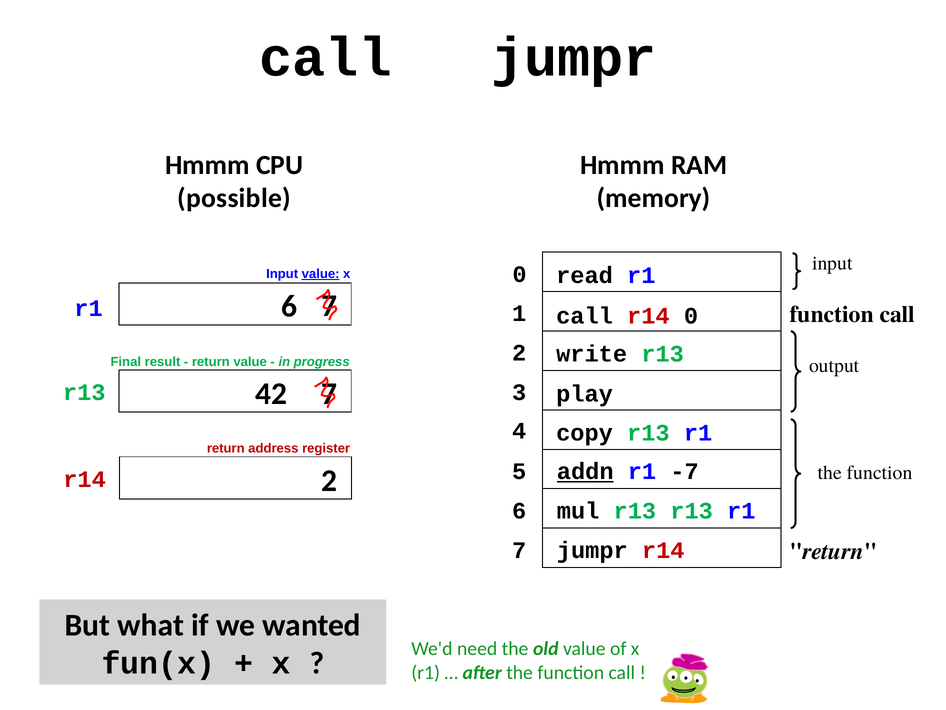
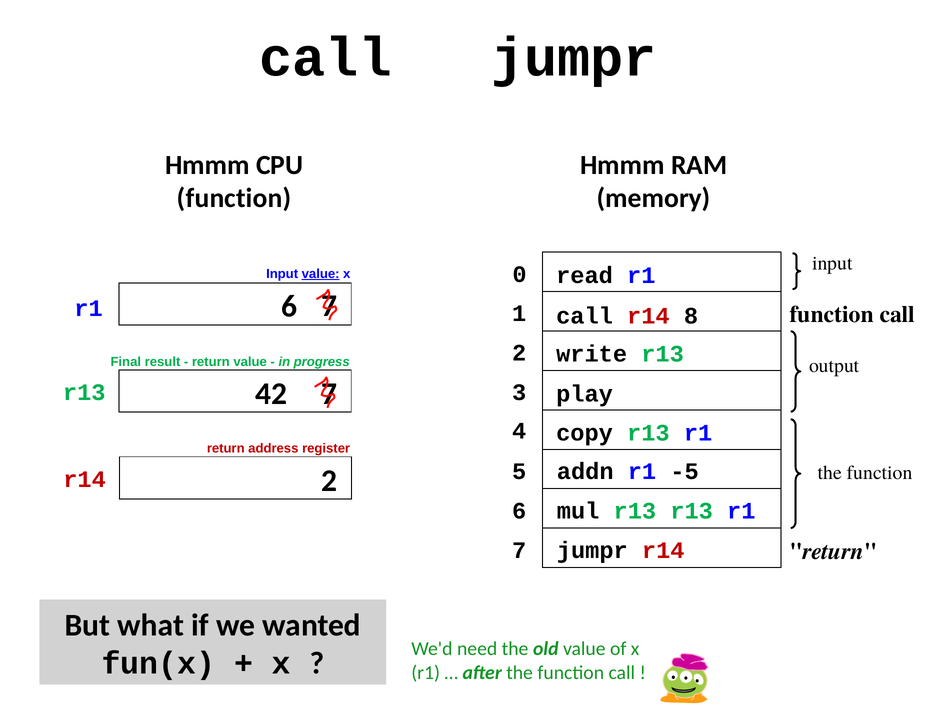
possible at (234, 198): possible -> function
r14 0: 0 -> 8
addn underline: present -> none
-7: -7 -> -5
